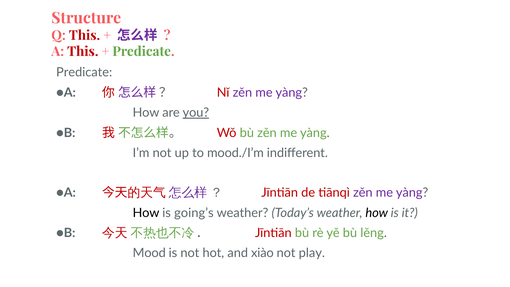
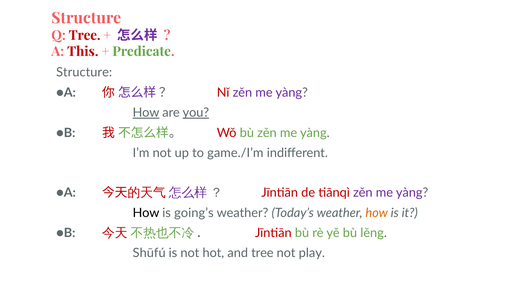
Q This: This -> Tree
Predicate at (84, 72): Predicate -> Structure
How at (146, 113) underline: none -> present
mood./I’m: mood./I’m -> game./I’m
how at (377, 213) colour: black -> orange
Mood: Mood -> Shūfú
and xiào: xiào -> tree
